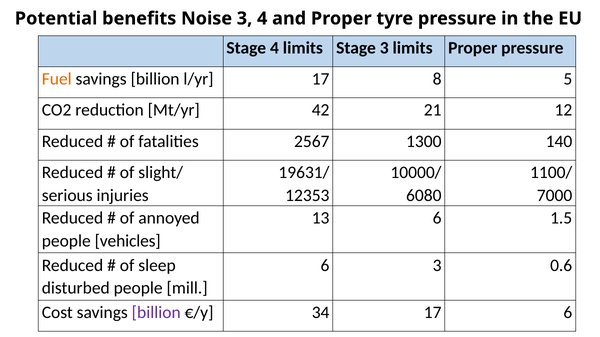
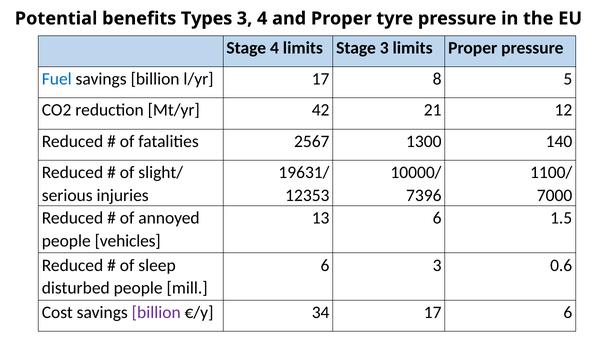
Noise: Noise -> Types
Fuel colour: orange -> blue
6080: 6080 -> 7396
